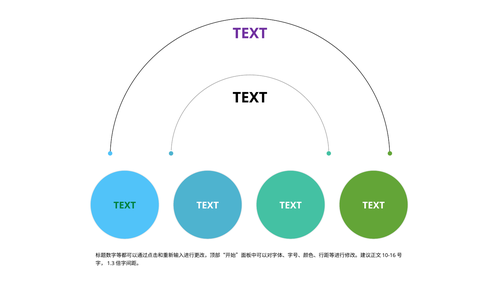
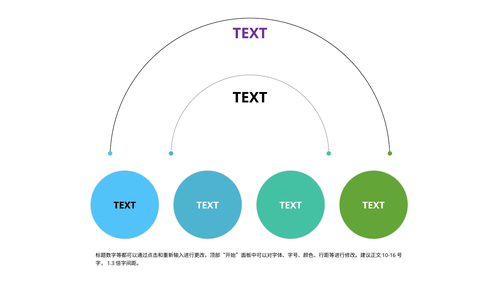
TEXT at (125, 206) colour: green -> black
